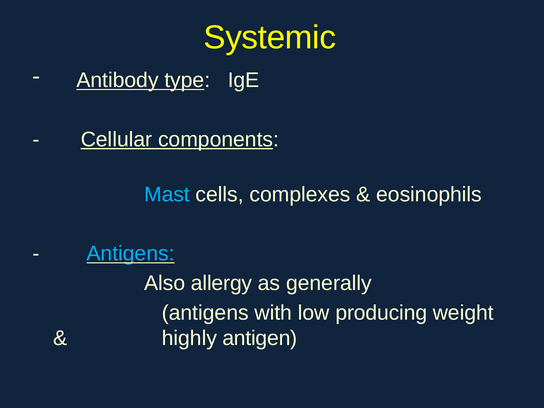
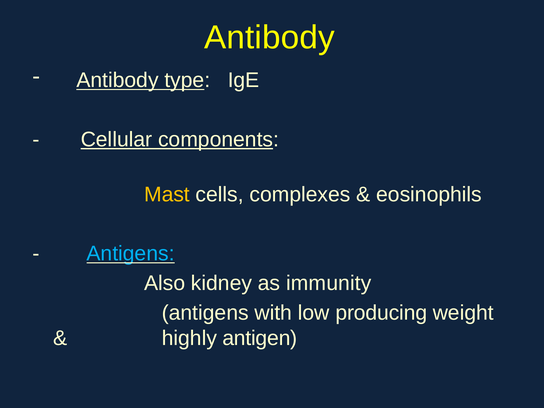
Systemic at (270, 38): Systemic -> Antibody
Mast colour: light blue -> yellow
allergy: allergy -> kidney
generally: generally -> immunity
